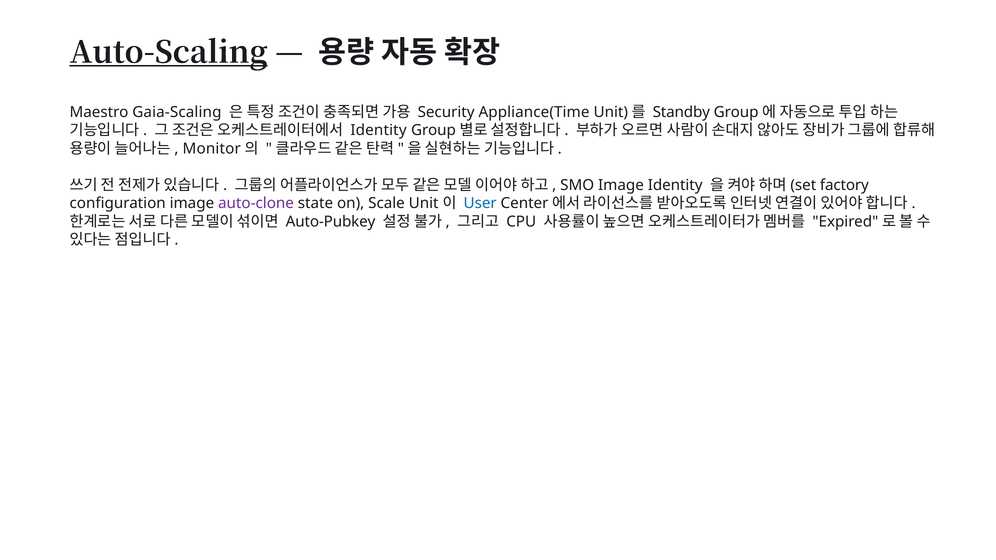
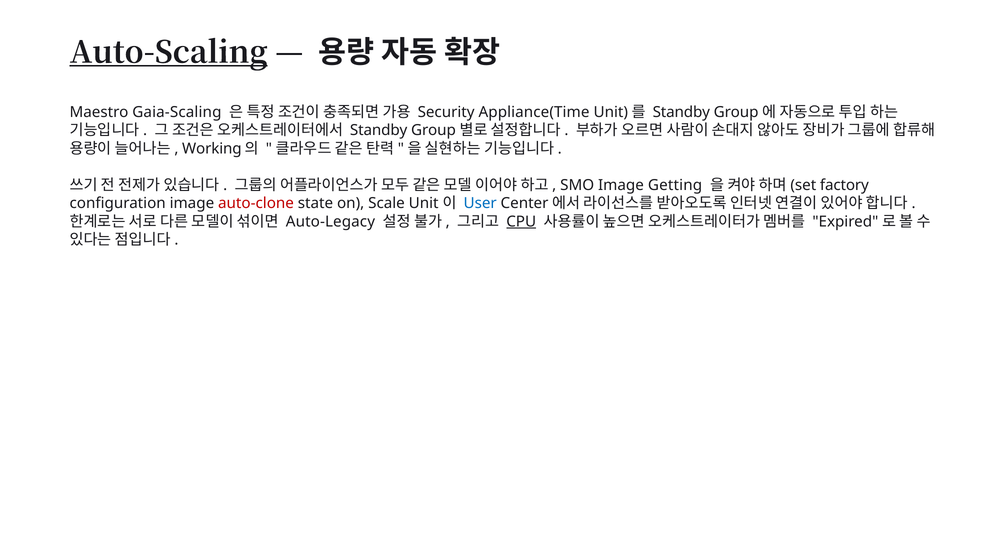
Identity at (379, 130): Identity -> Standby
Monitor: Monitor -> Working
Image Identity: Identity -> Getting
auto-clone colour: purple -> red
Auto-Pubkey: Auto-Pubkey -> Auto-Legacy
CPU underline: none -> present
